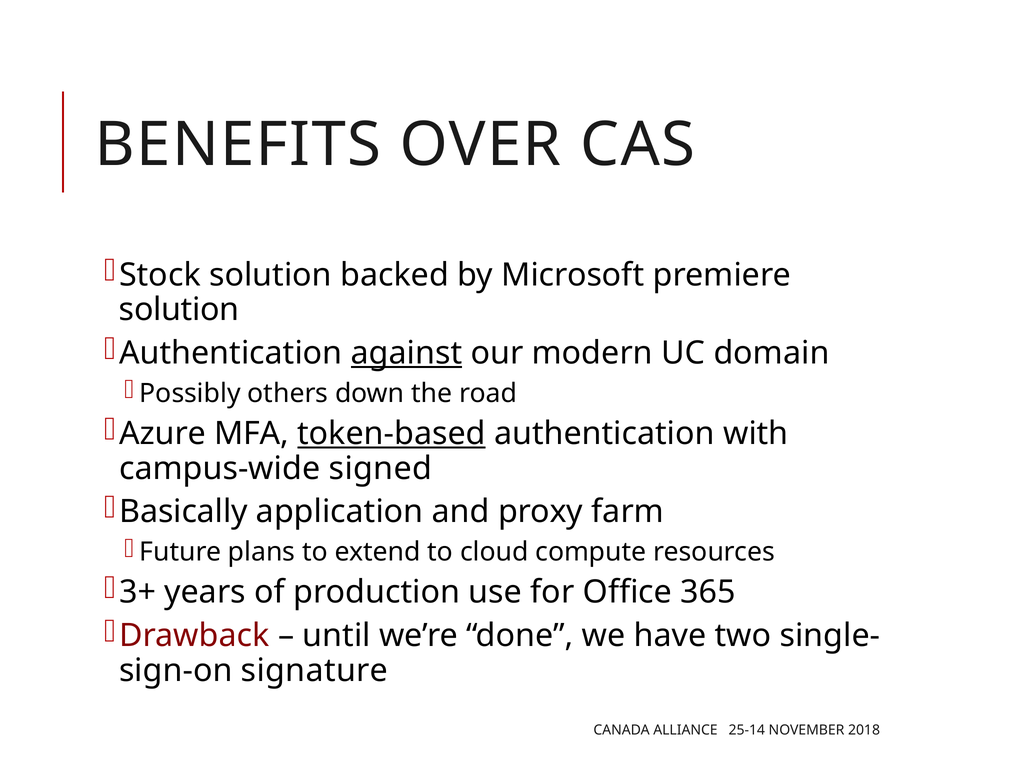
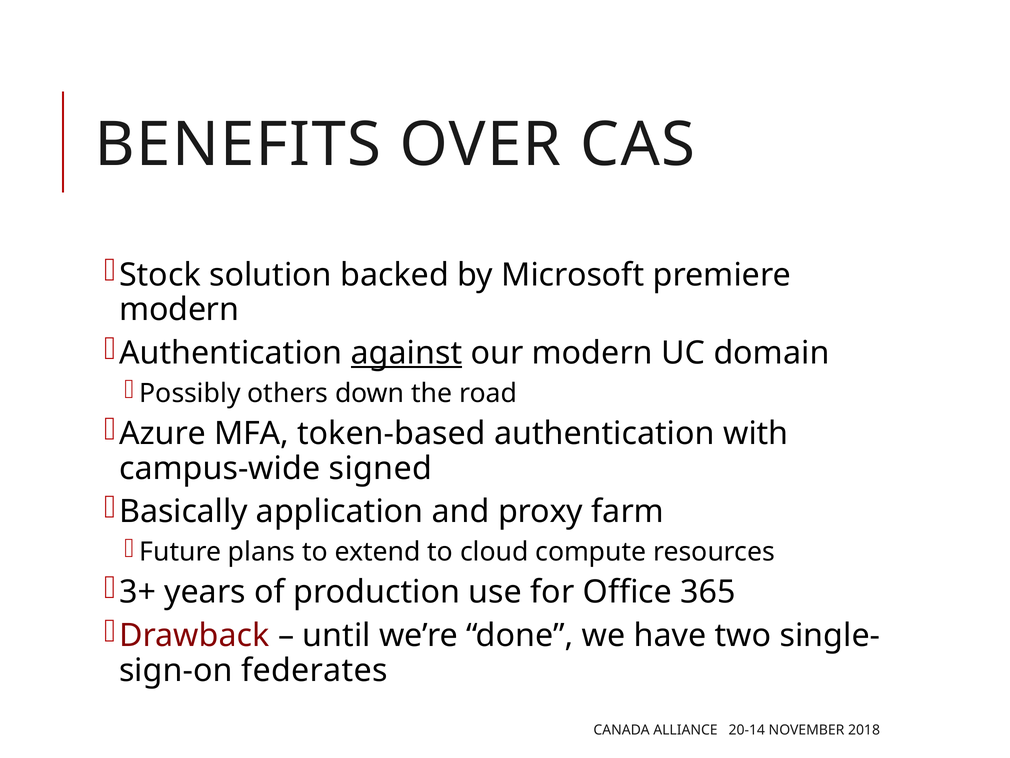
solution at (179, 310): solution -> modern
token-based underline: present -> none
signature: signature -> federates
25-14: 25-14 -> 20-14
